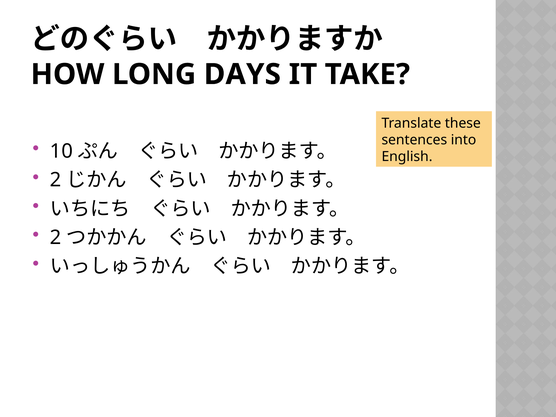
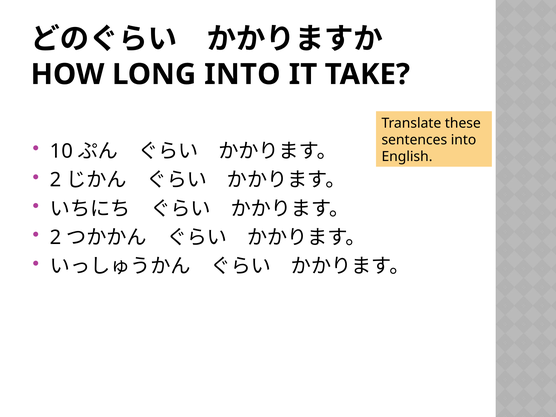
LONG DAYS: DAYS -> INTO
